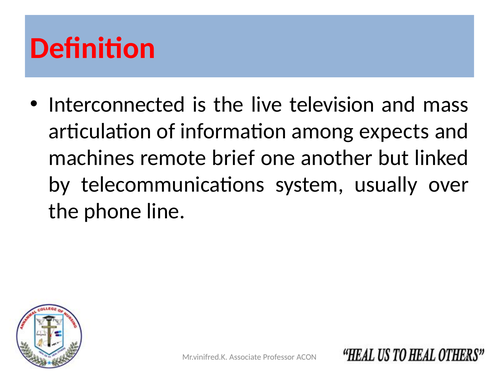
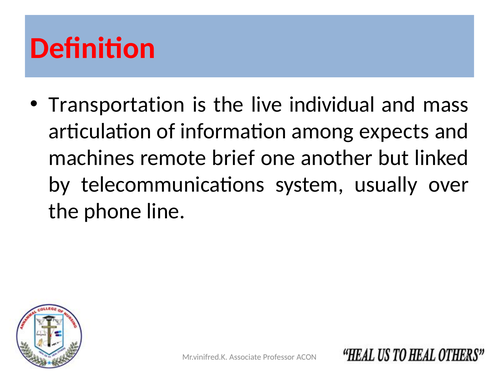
Interconnected: Interconnected -> Transportation
television: television -> individual
